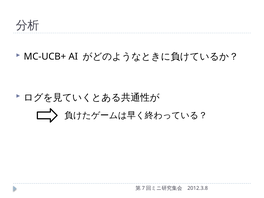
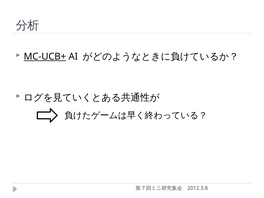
MC-UCB+ underline: none -> present
